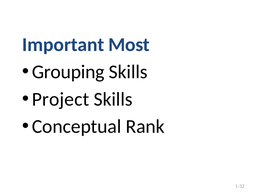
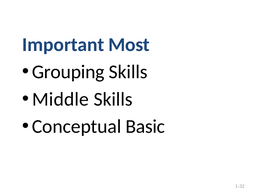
Project: Project -> Middle
Rank: Rank -> Basic
